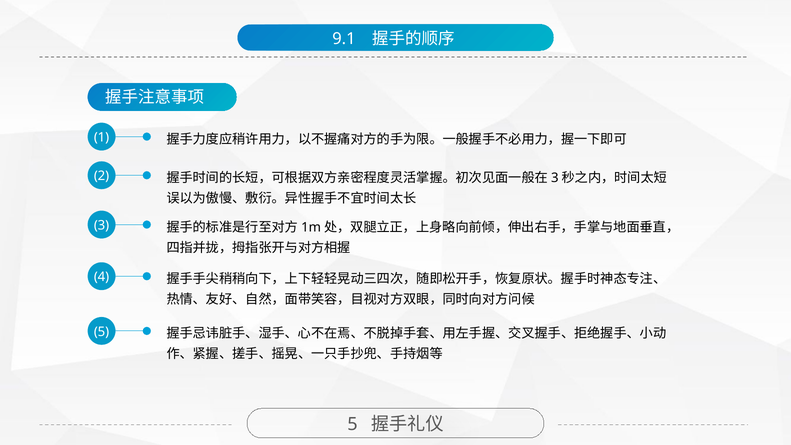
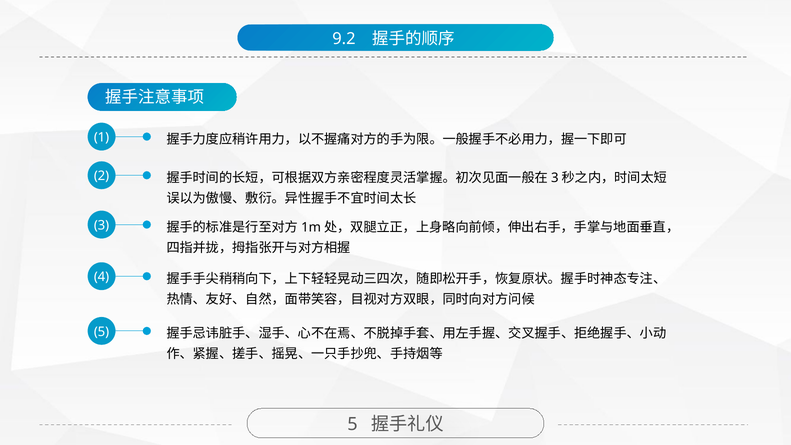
9.1: 9.1 -> 9.2
